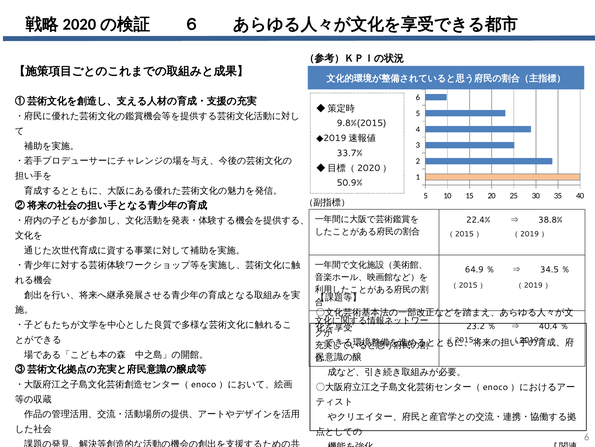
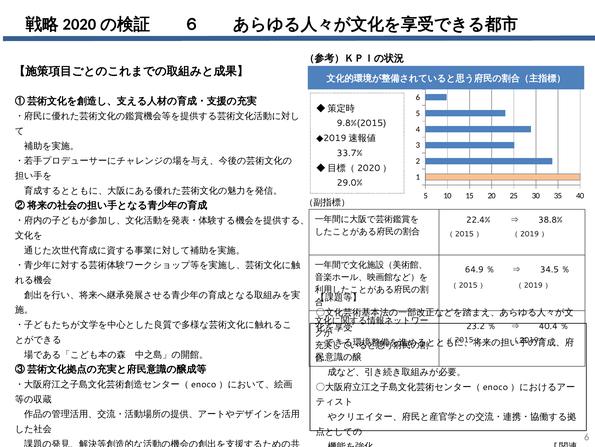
50.9%: 50.9% -> 29.0%
